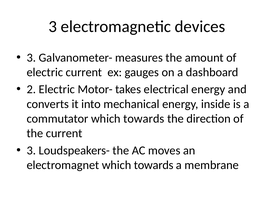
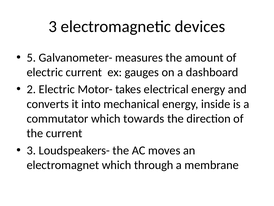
3 at (31, 57): 3 -> 5
electromagnet which towards: towards -> through
